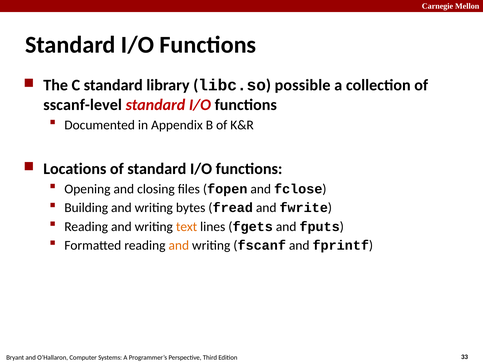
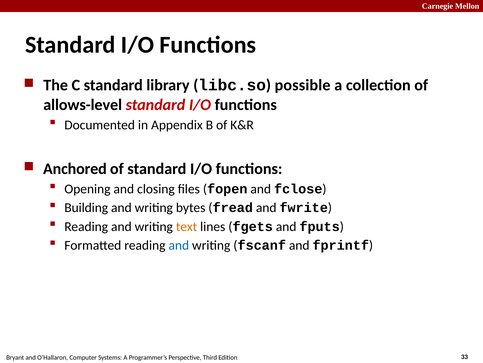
sscanf-level: sscanf-level -> allows-level
Locations: Locations -> Anchored
and at (179, 245) colour: orange -> blue
